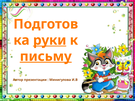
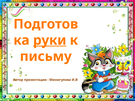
письму underline: present -> none
